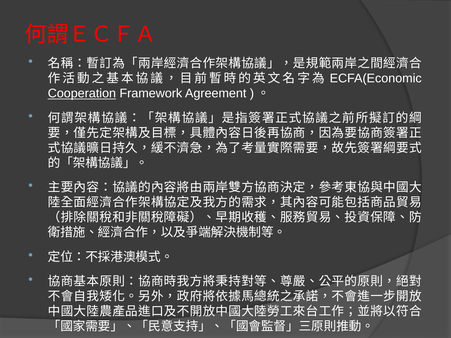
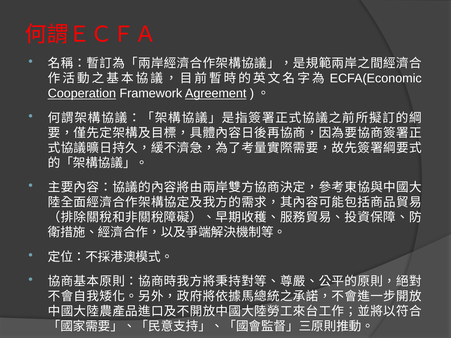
Agreement underline: none -> present
